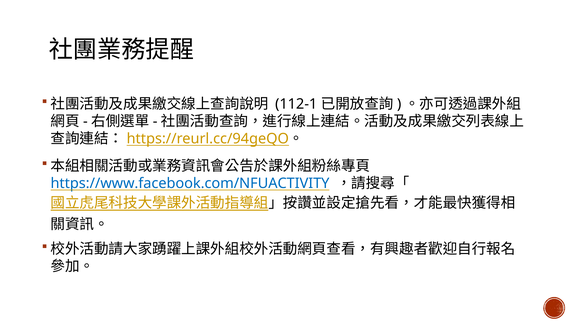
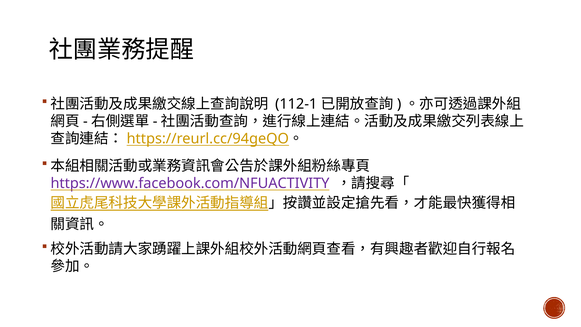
https://www.facebook.com/NFUACTIVITY colour: blue -> purple
